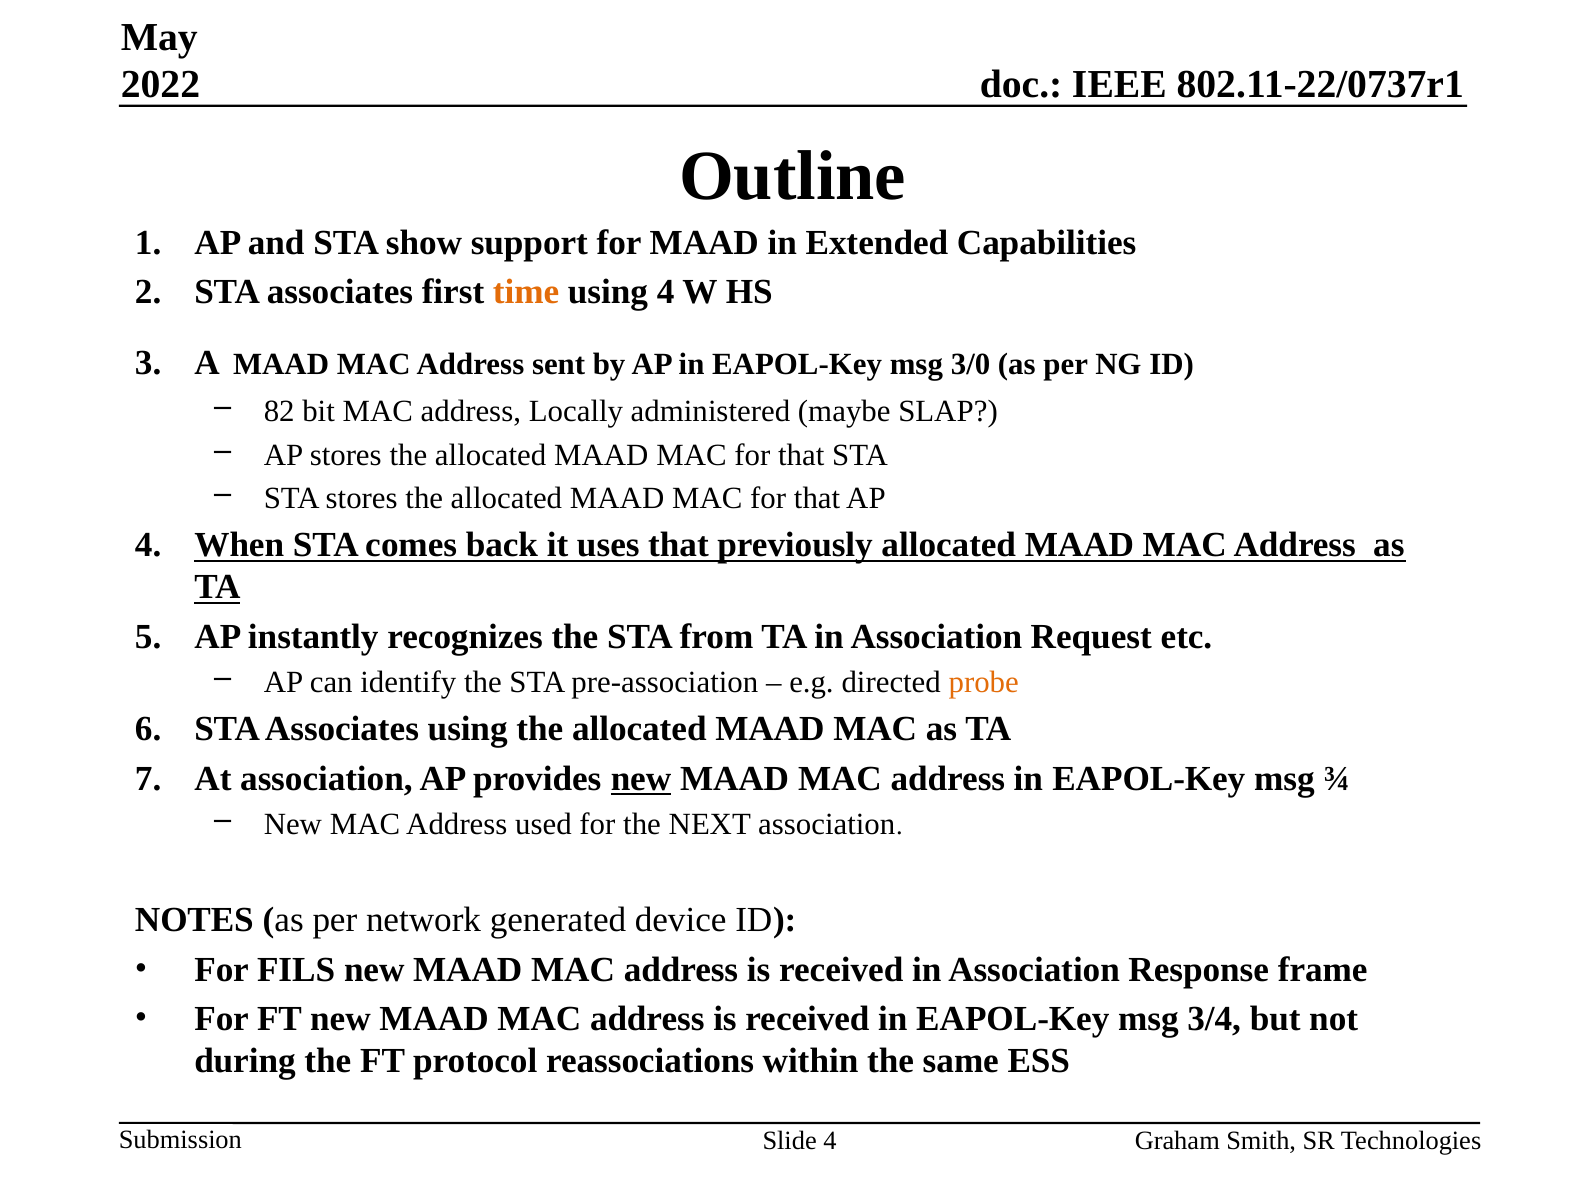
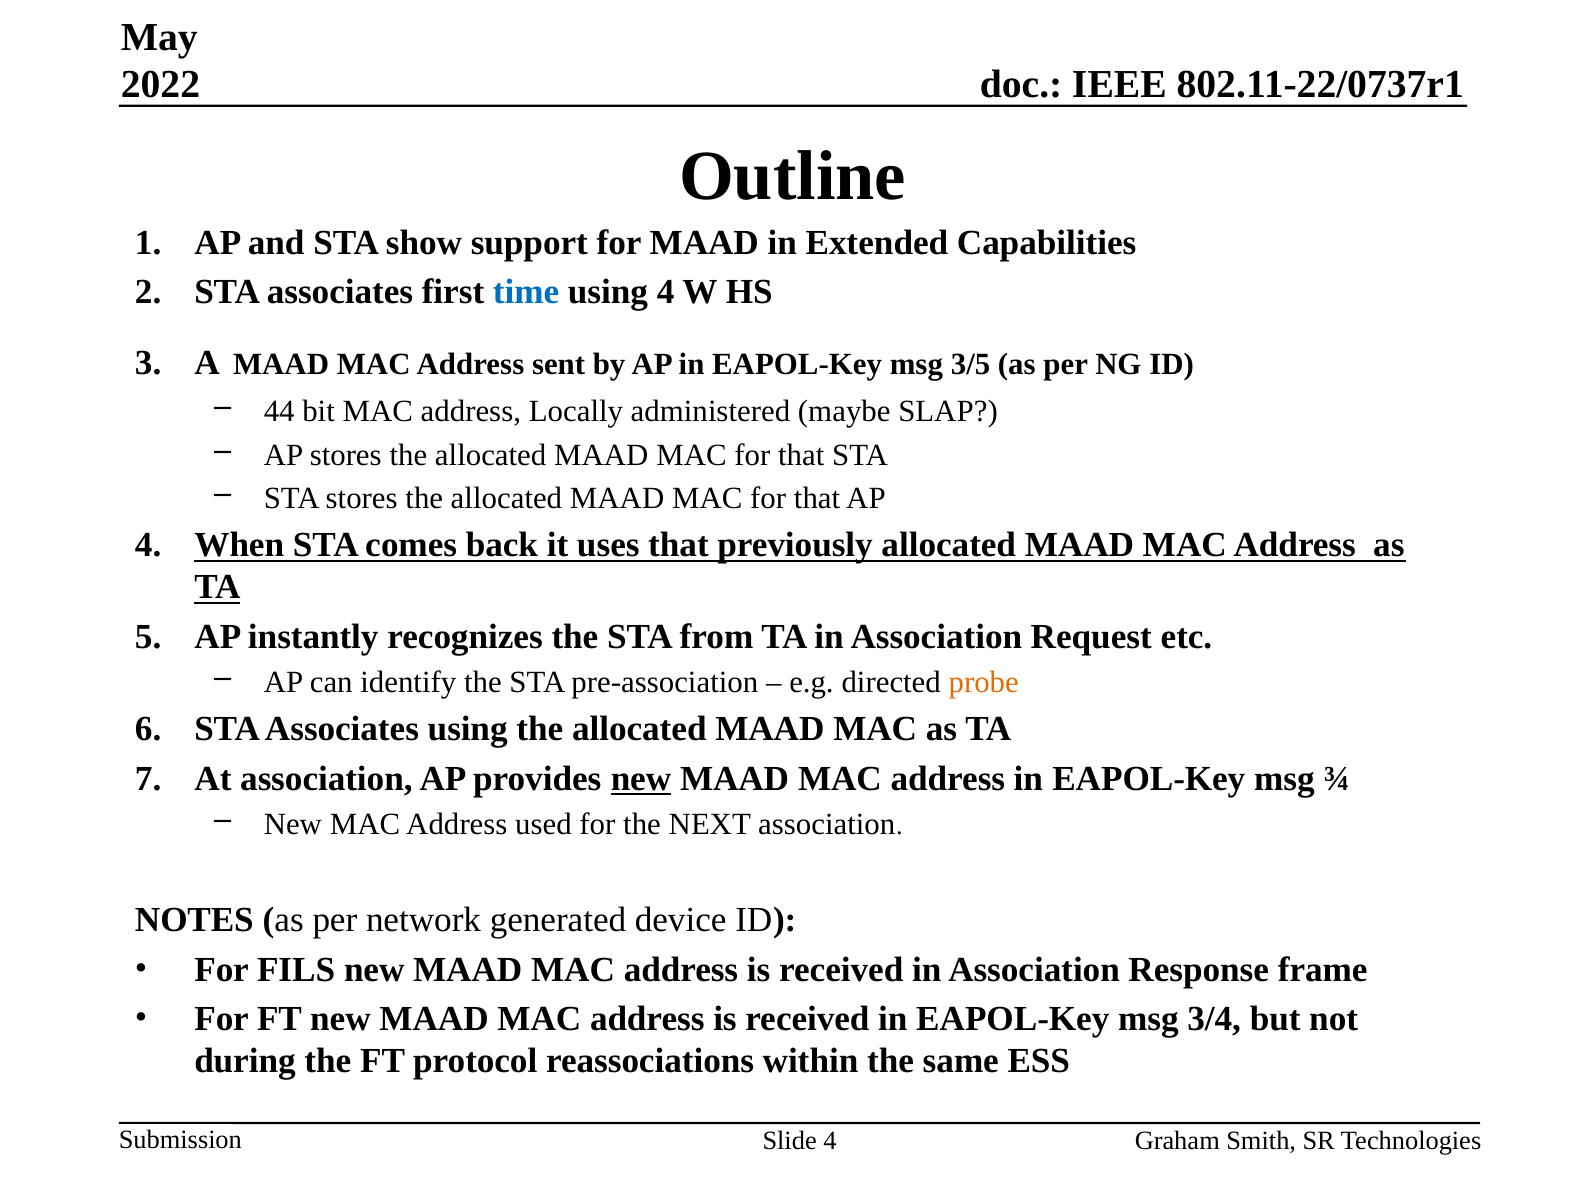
time colour: orange -> blue
3/0: 3/0 -> 3/5
82: 82 -> 44
